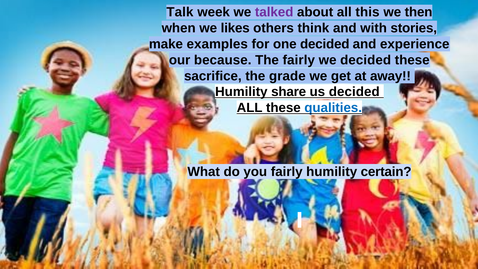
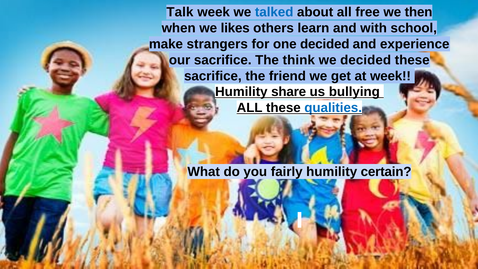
talked colour: purple -> blue
this: this -> free
think: think -> learn
stories: stories -> school
examples: examples -> strangers
our because: because -> sacrifice
The fairly: fairly -> think
grade: grade -> friend
at away: away -> week
us decided: decided -> bullying
